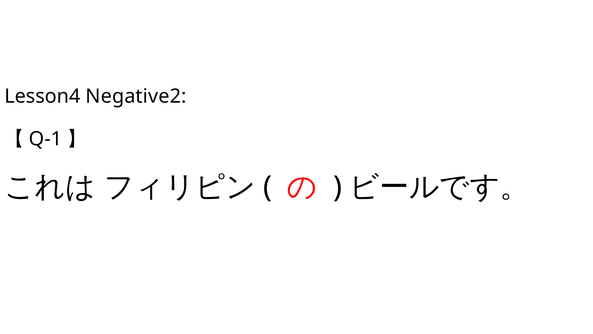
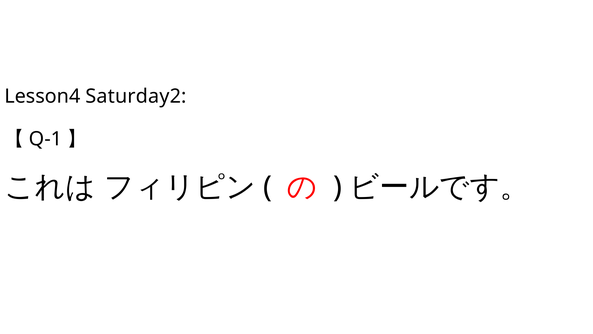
Negative2: Negative2 -> Saturday2
